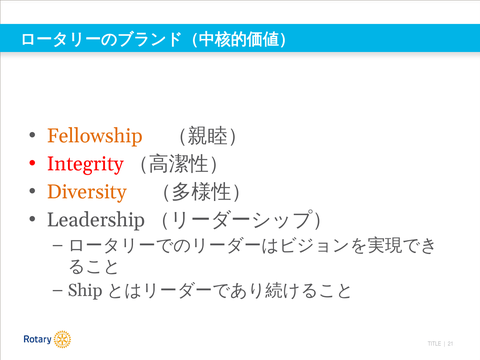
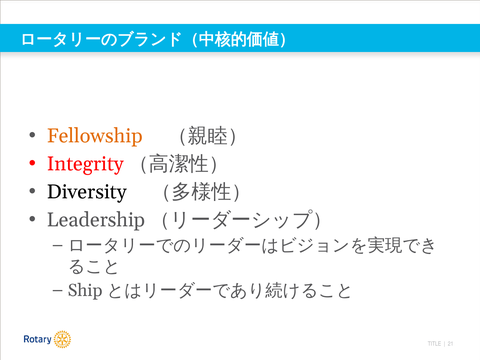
Diversity colour: orange -> black
